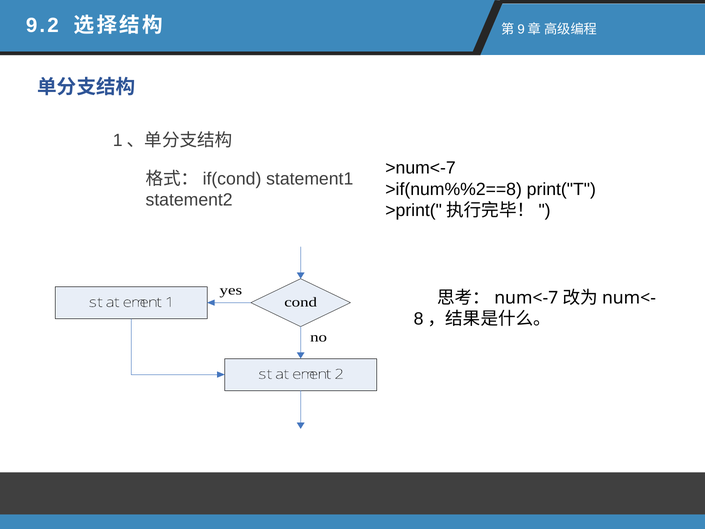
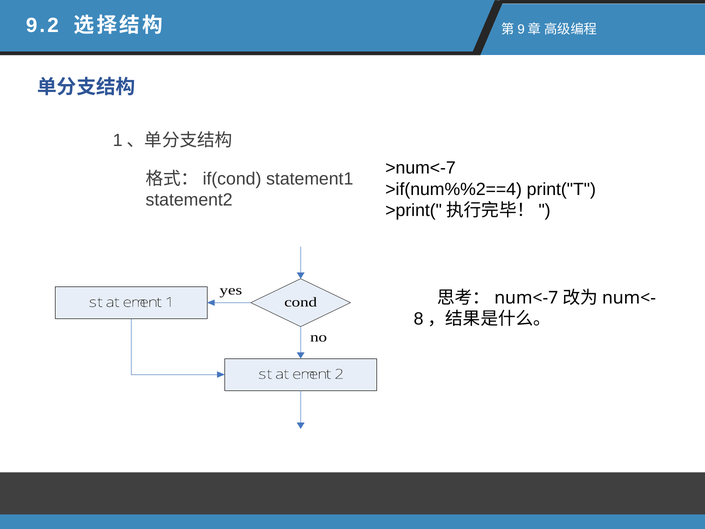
>if(num%%2==8: >if(num%%2==8 -> >if(num%%2==4
